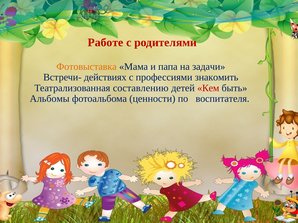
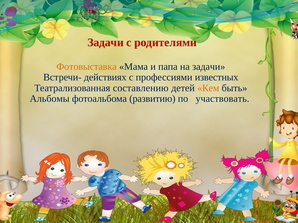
Работе at (106, 43): Работе -> Задачи
знакомить: знакомить -> известных
Кем colour: red -> orange
ценности: ценности -> развитию
воспитателя: воспитателя -> участвовать
